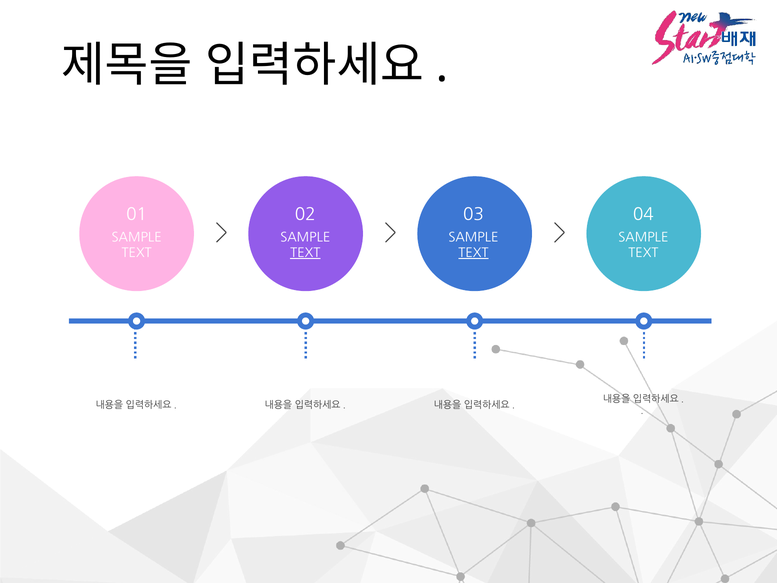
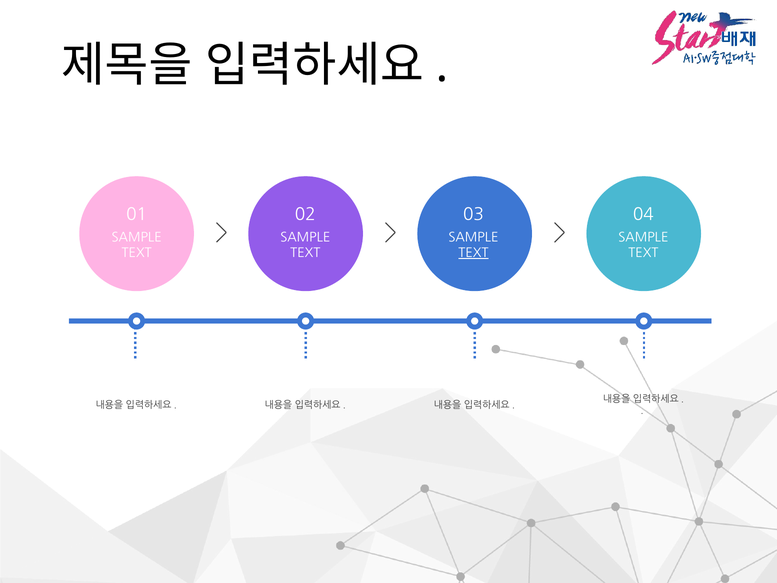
TEXT at (305, 253) underline: present -> none
